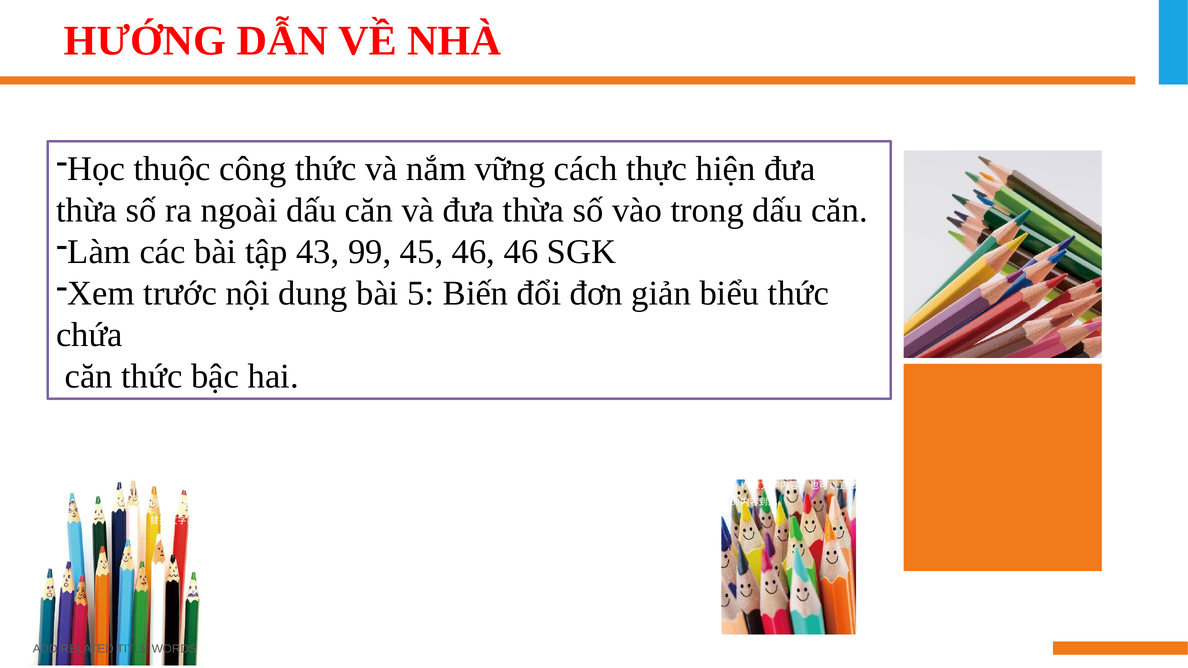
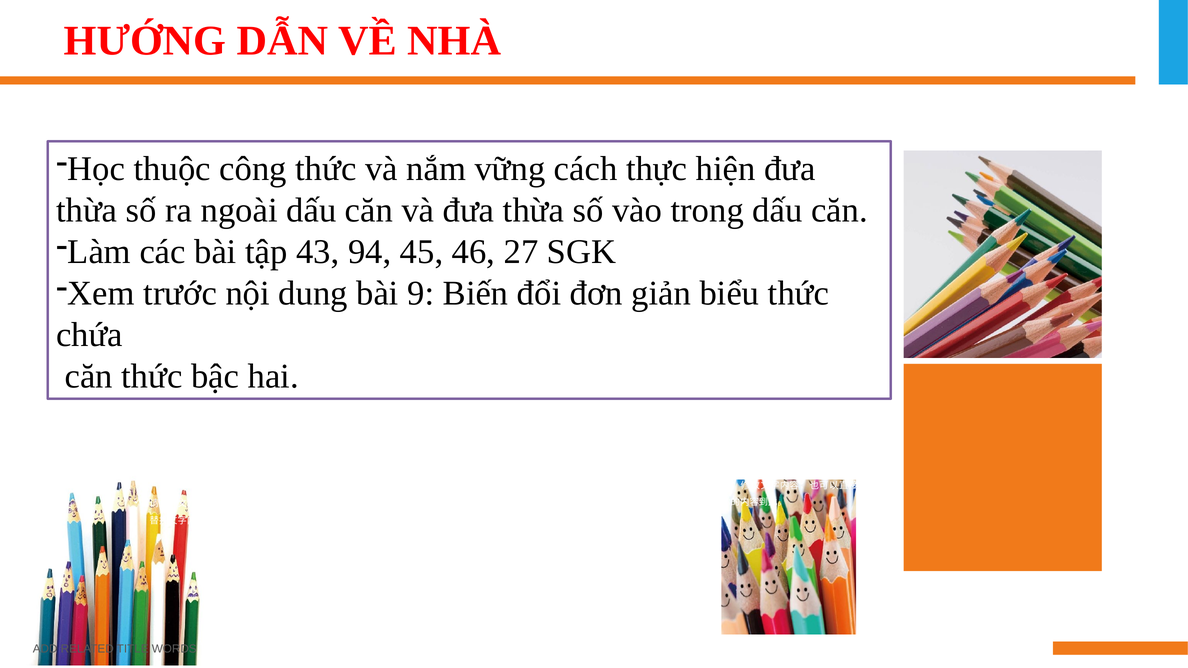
99: 99 -> 94
46 46: 46 -> 27
5: 5 -> 9
